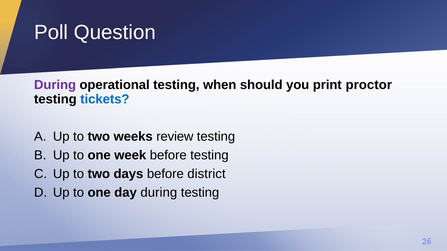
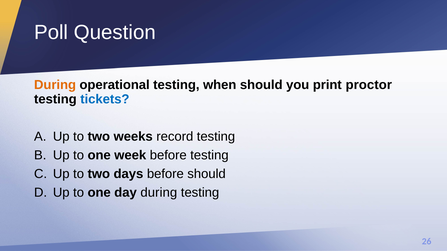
During at (55, 85) colour: purple -> orange
review: review -> record
before district: district -> should
